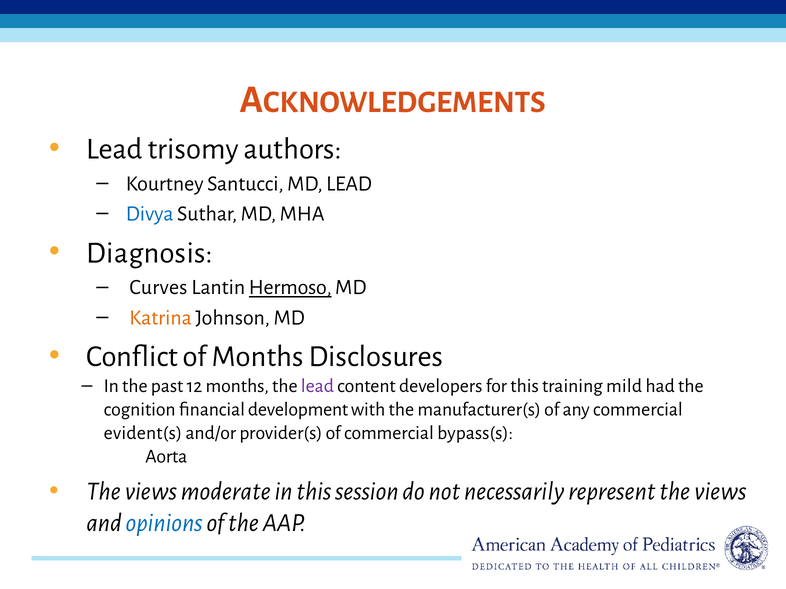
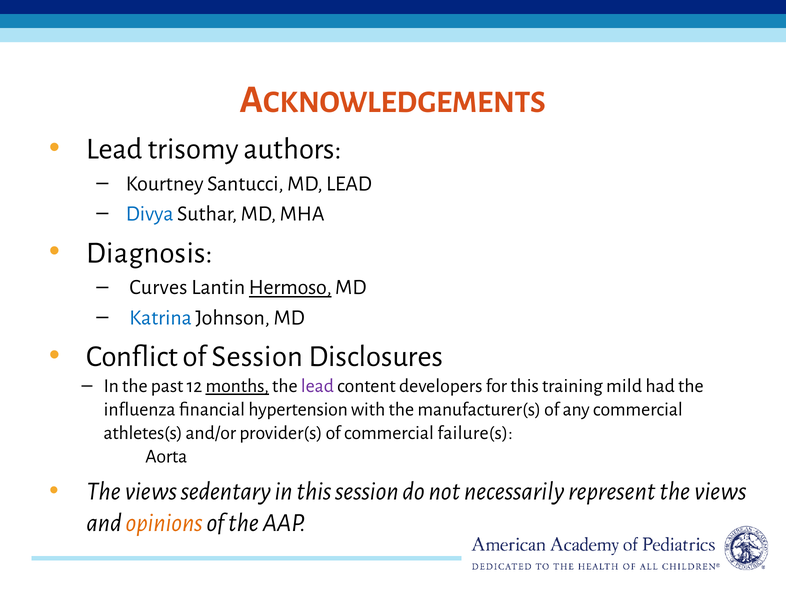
Katrina colour: orange -> blue
of Months: Months -> Session
months at (237, 386) underline: none -> present
cognition: cognition -> influenza
development: development -> hypertension
evident(s: evident(s -> athletes(s
bypass(s: bypass(s -> failure(s
moderate: moderate -> sedentary
opinions colour: blue -> orange
